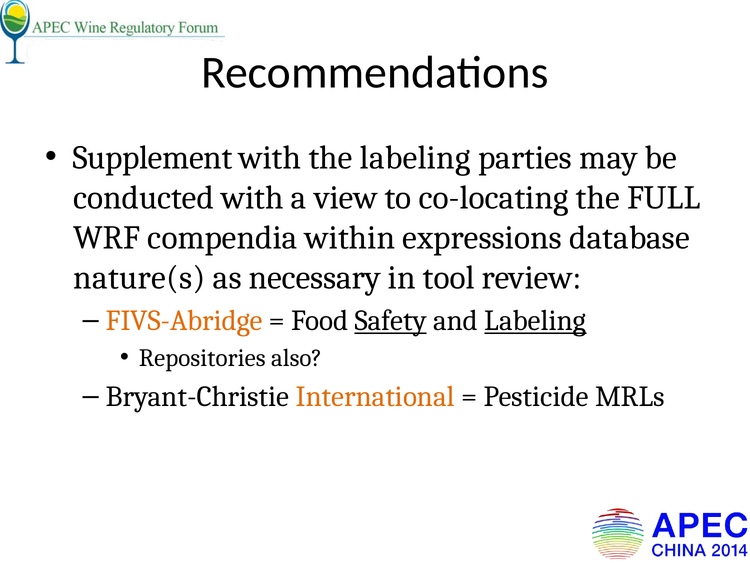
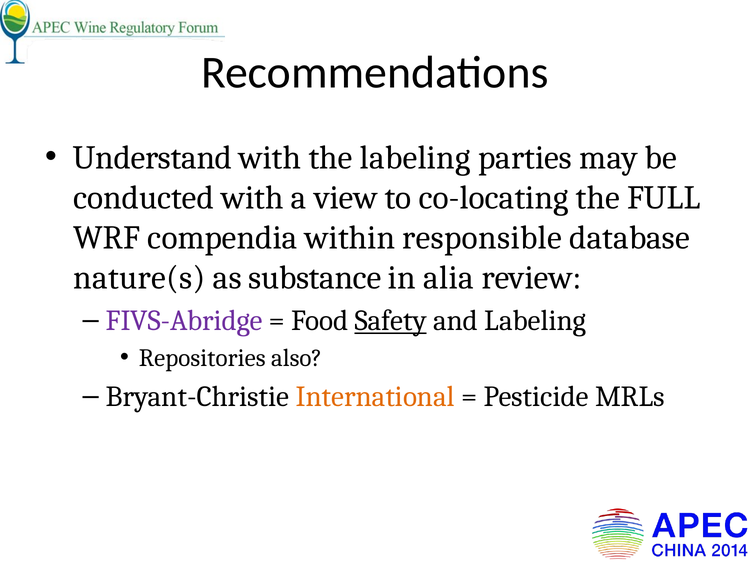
Supplement: Supplement -> Understand
expressions: expressions -> responsible
necessary: necessary -> substance
tool: tool -> alia
FIVS-Abridge colour: orange -> purple
Labeling at (535, 320) underline: present -> none
